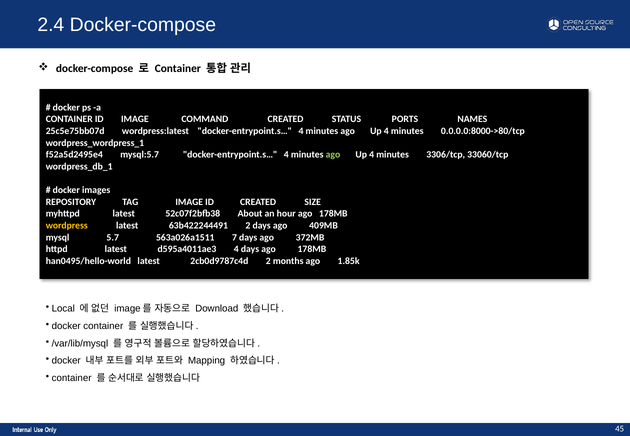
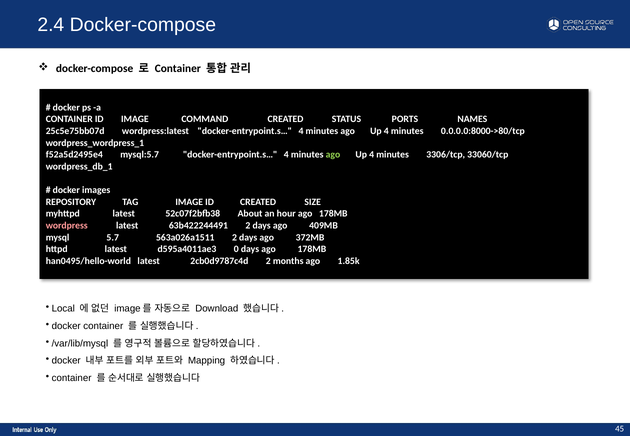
wordpress colour: yellow -> pink
563a026a1511 7: 7 -> 2
d595a4011ae3 4: 4 -> 0
